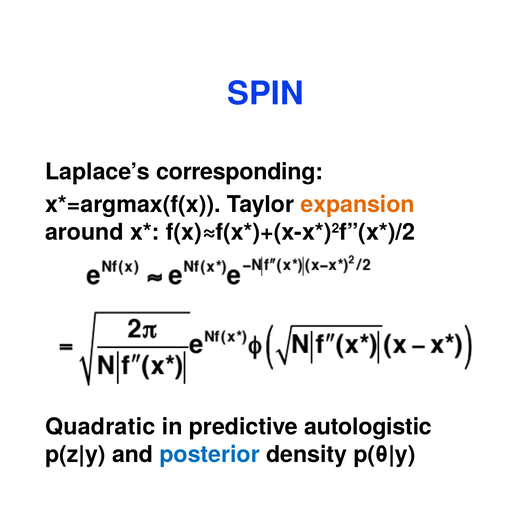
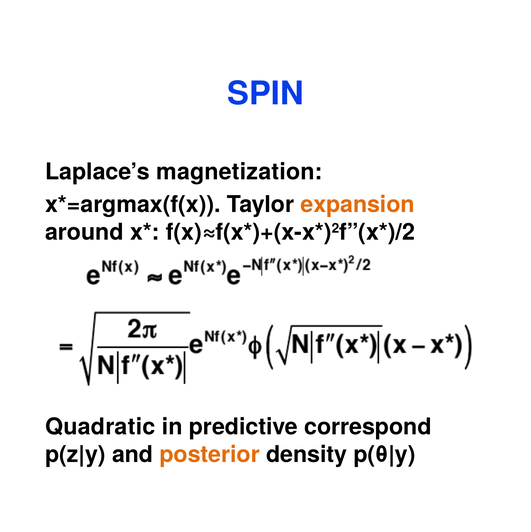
corresponding: corresponding -> magnetization
autologistic: autologistic -> correspond
posterior colour: blue -> orange
